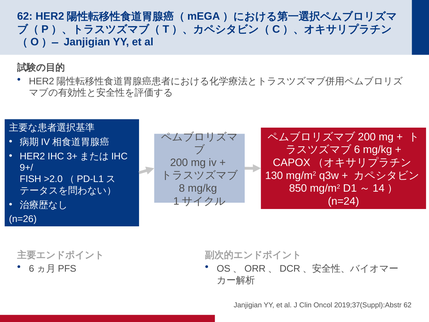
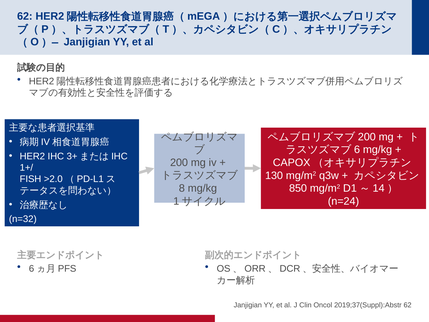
9+/: 9+/ -> 1+/
n=26: n=26 -> n=32
